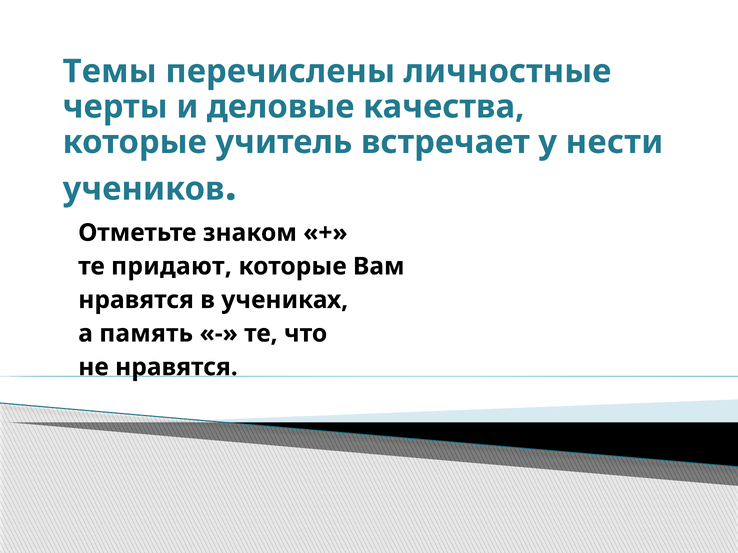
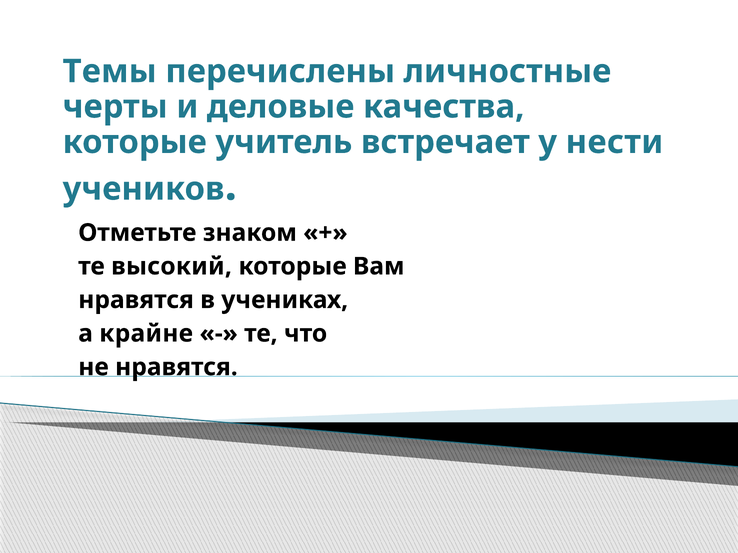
придают: придают -> высокий
память: память -> крайне
